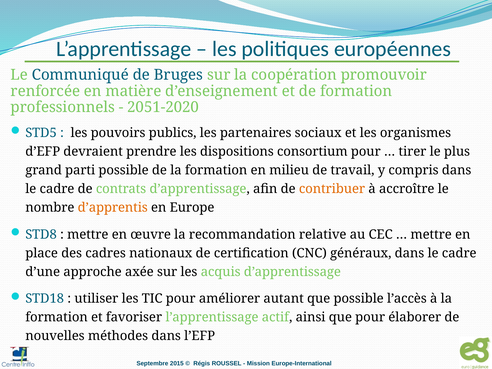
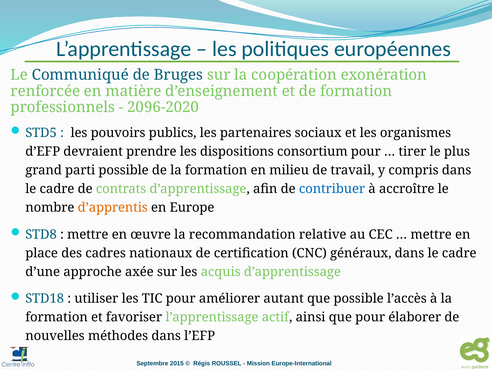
promouvoir: promouvoir -> exonération
2051-2020: 2051-2020 -> 2096-2020
contribuer colour: orange -> blue
